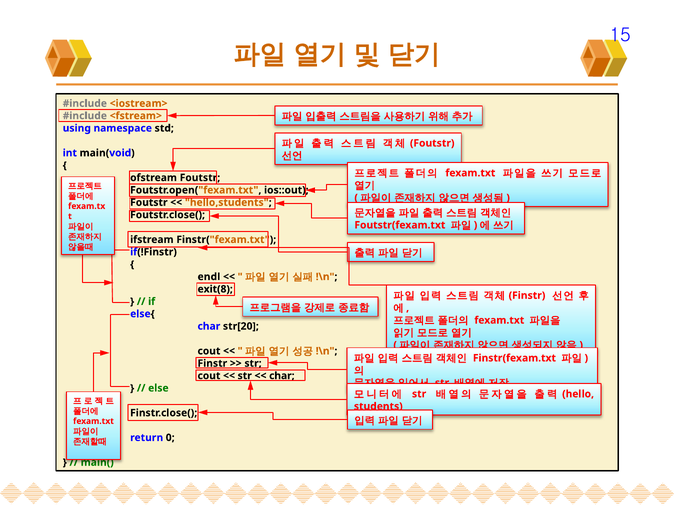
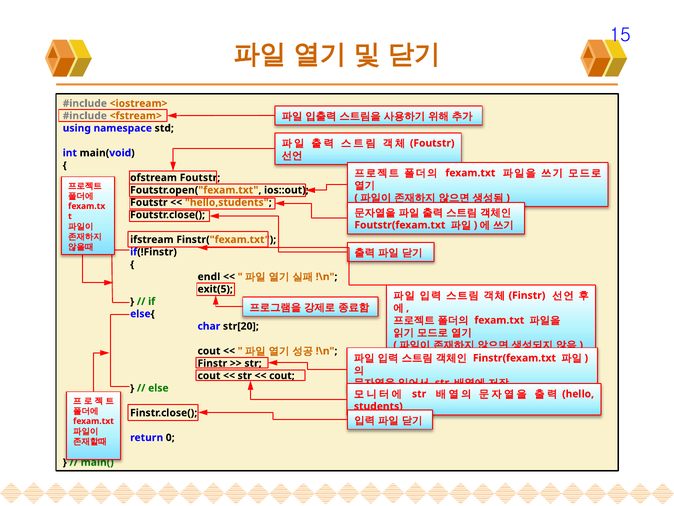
exit(8: exit(8 -> exit(5
char at (282, 375): char -> cout
